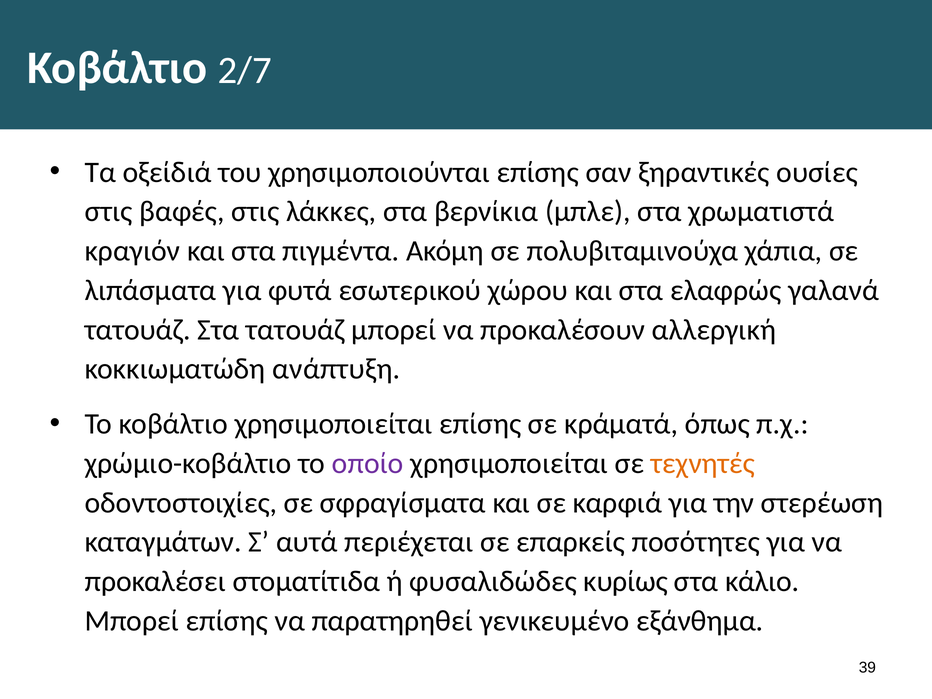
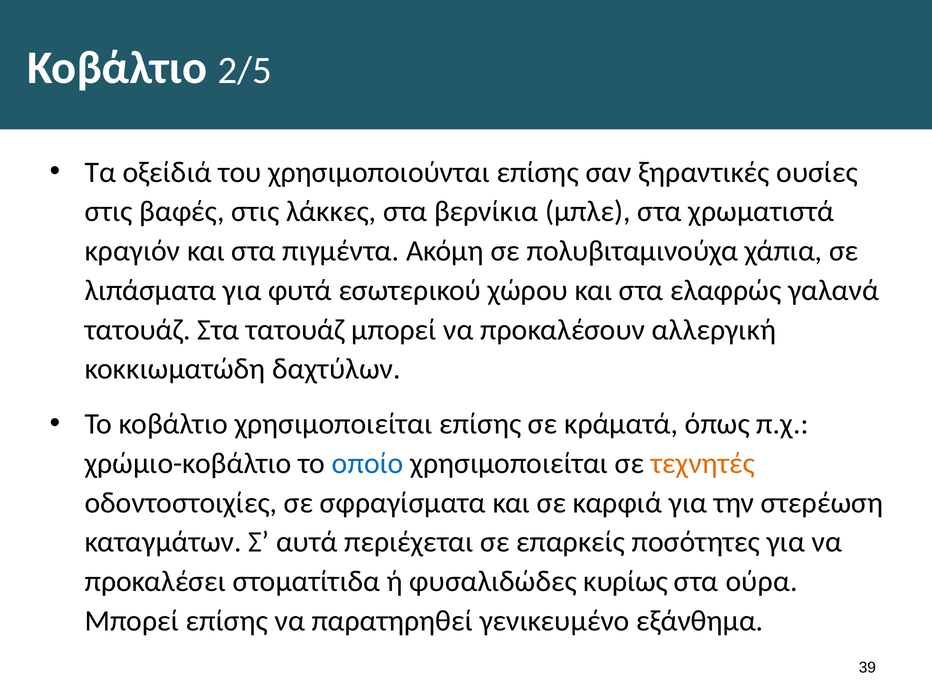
2/7: 2/7 -> 2/5
ανάπτυξη: ανάπτυξη -> δαχτύλων
οποίο colour: purple -> blue
κάλιο: κάλιο -> ούρα
